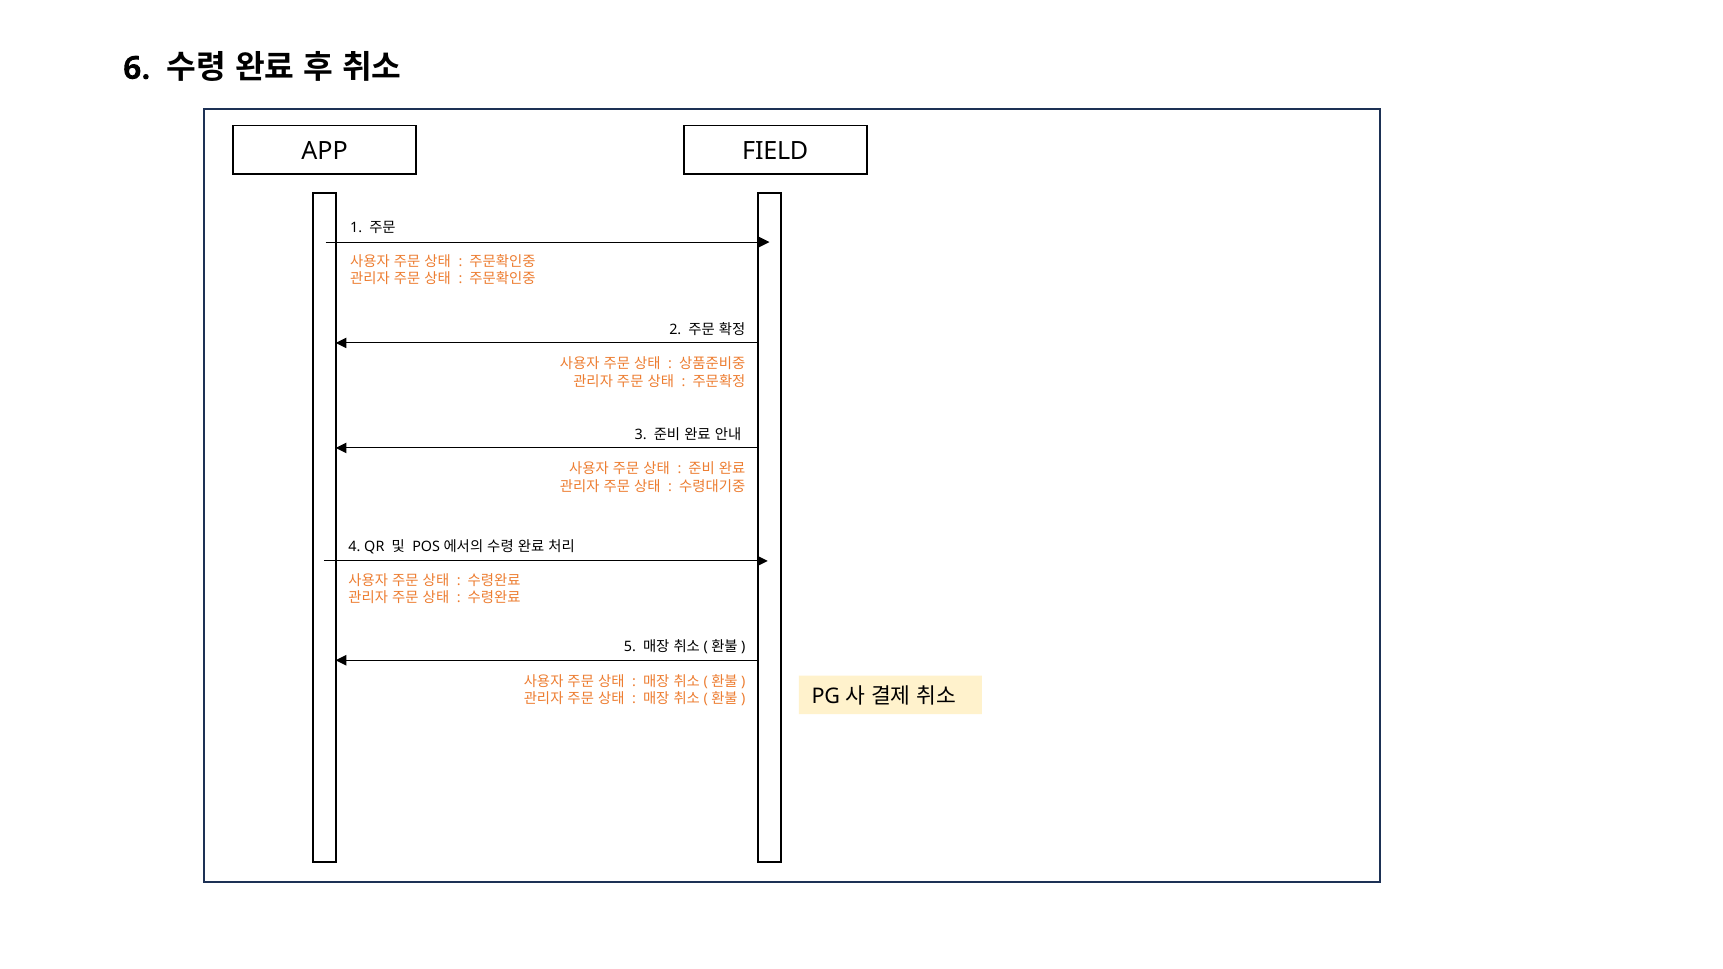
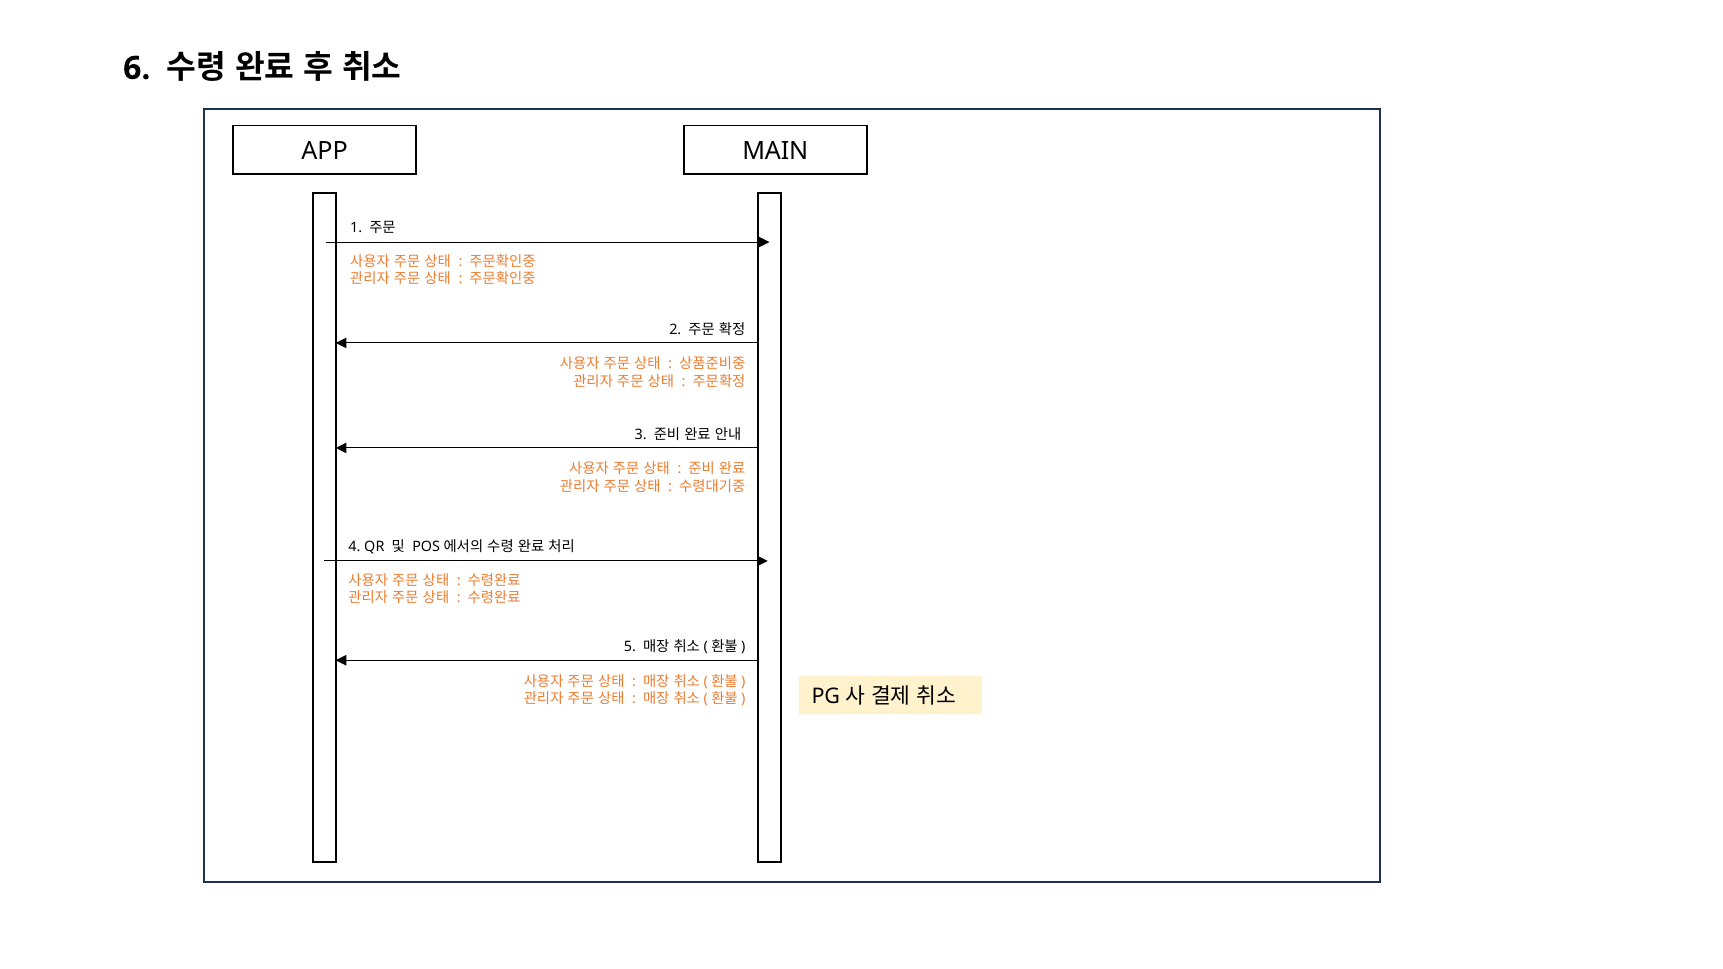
FIELD: FIELD -> MAIN
